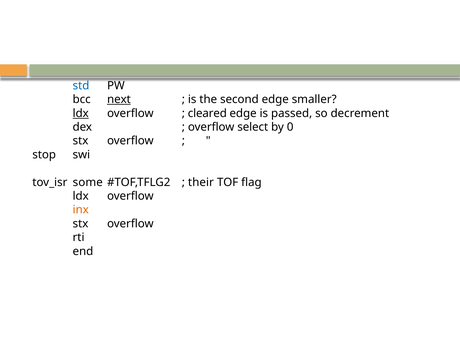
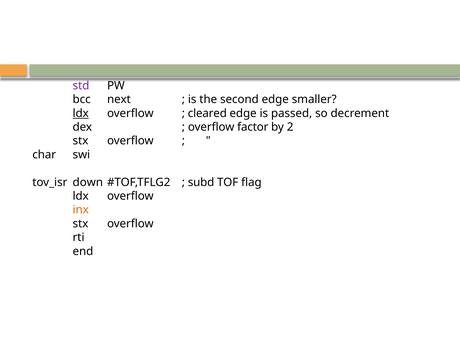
std colour: blue -> purple
next underline: present -> none
select: select -> factor
0: 0 -> 2
stop: stop -> char
some: some -> down
their: their -> subd
